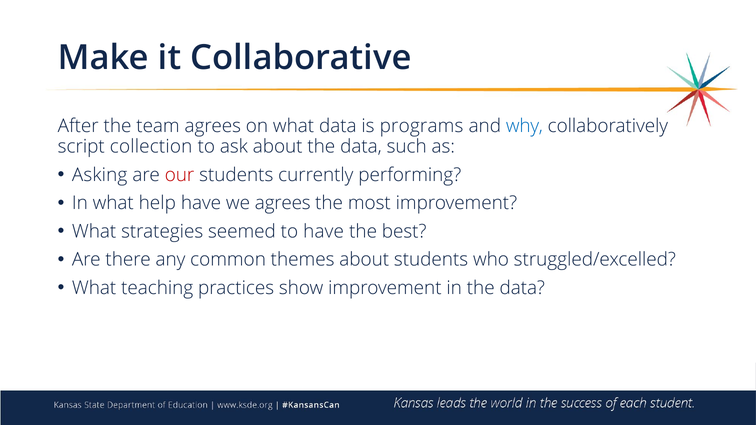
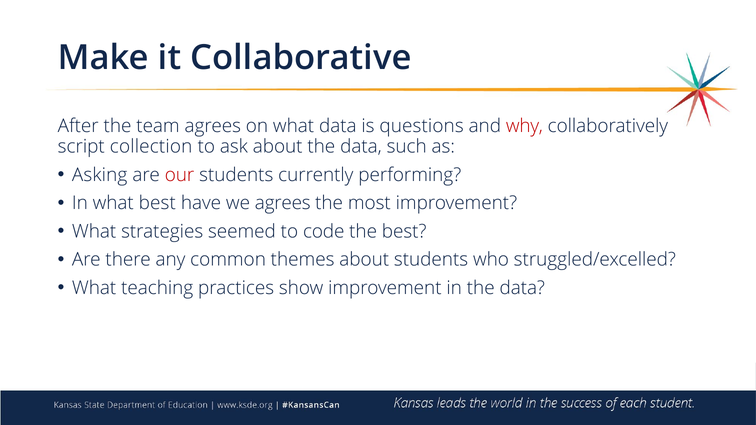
programs: programs -> questions
why colour: blue -> red
what help: help -> best
to have: have -> code
